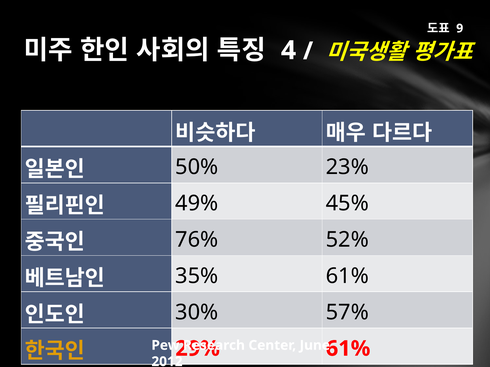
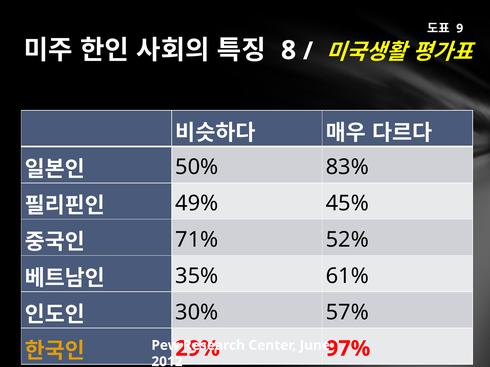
4: 4 -> 8
23%: 23% -> 83%
76%: 76% -> 71%
61% at (348, 349): 61% -> 97%
